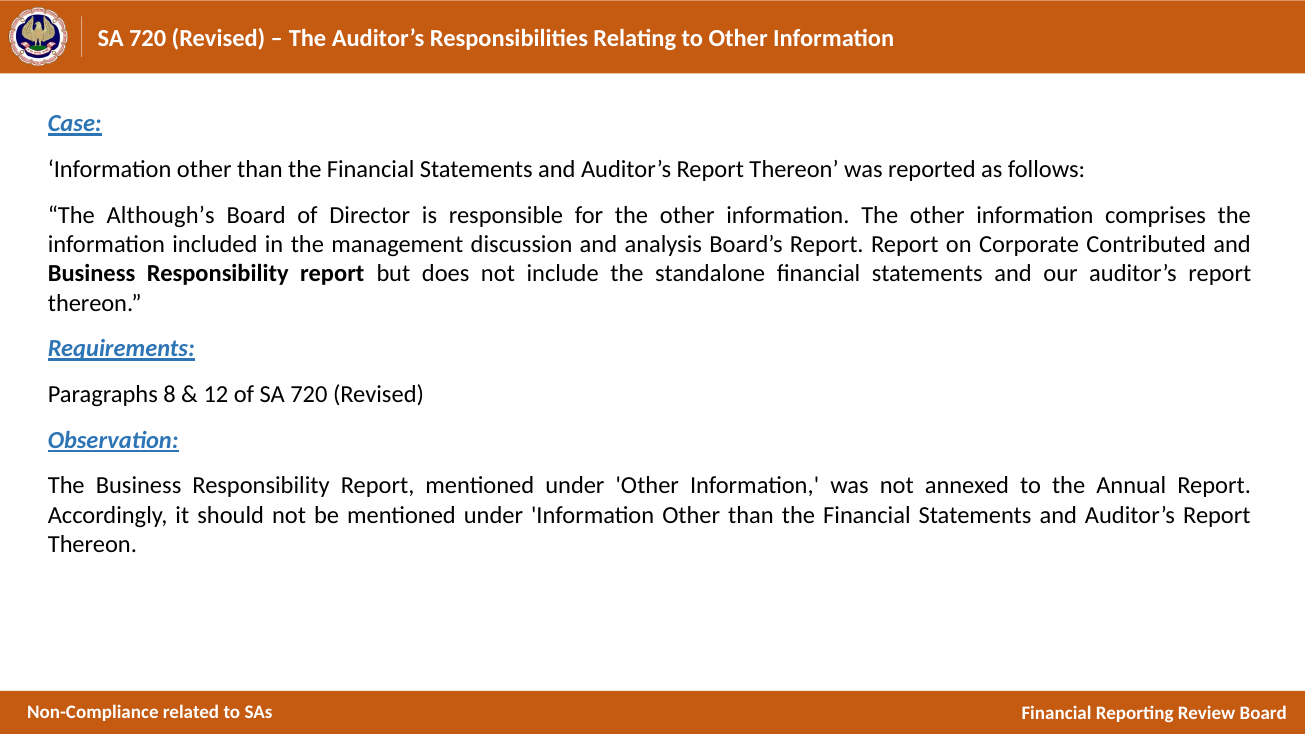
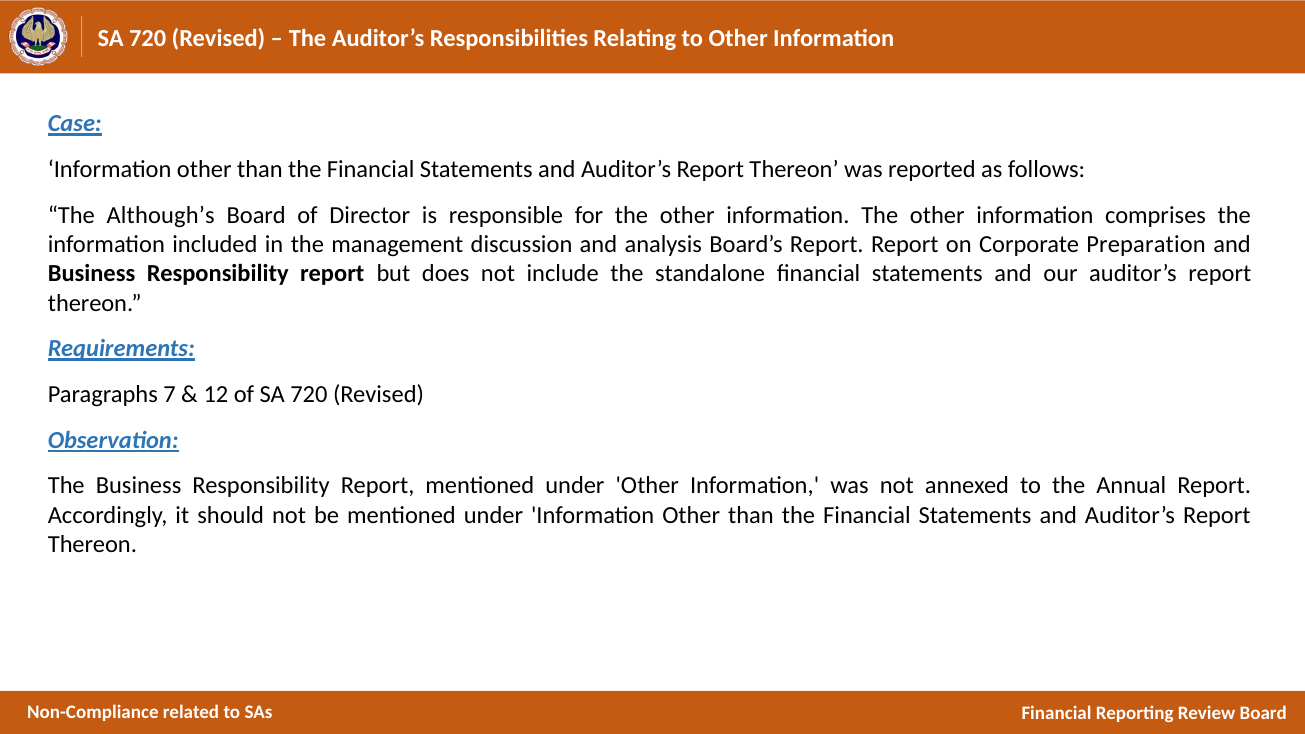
Contributed: Contributed -> Preparation
8: 8 -> 7
